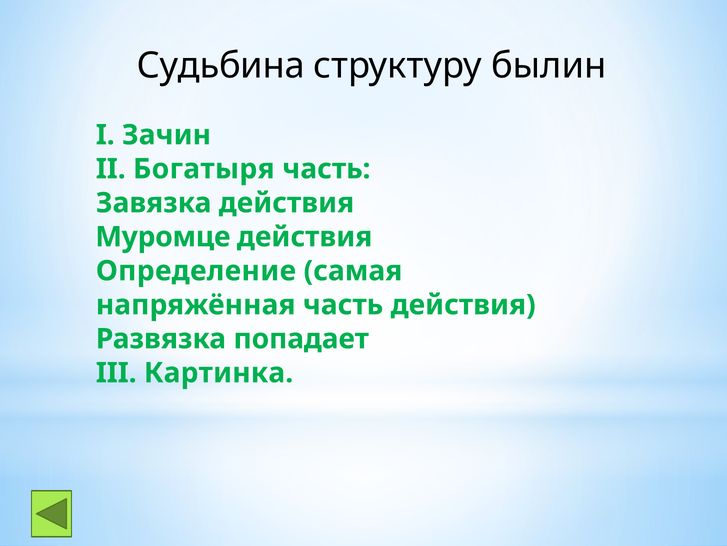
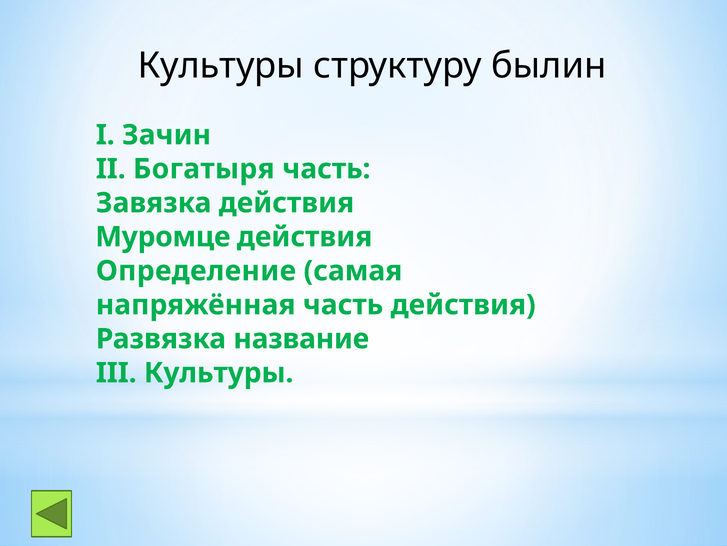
Судьбина at (221, 66): Судьбина -> Культуры
попадает: попадает -> название
III Картинка: Картинка -> Культуры
